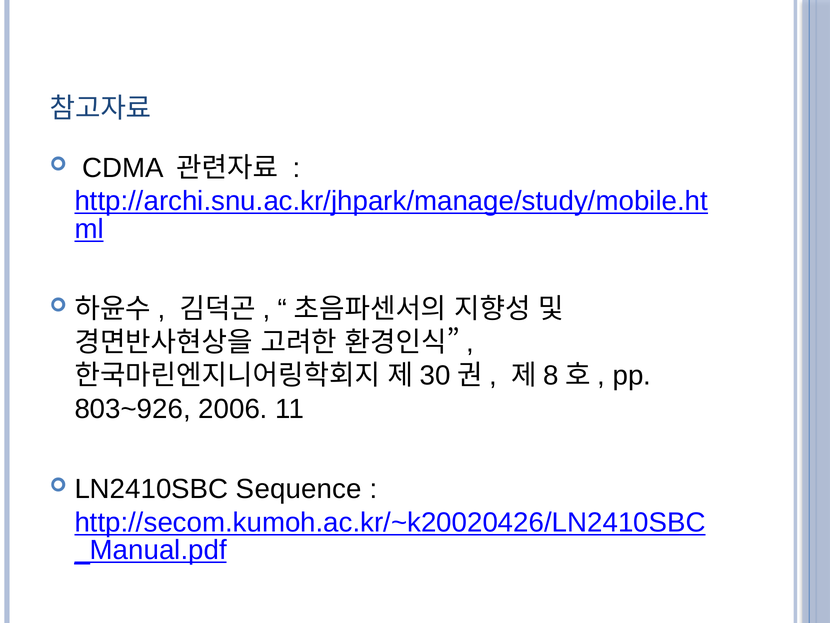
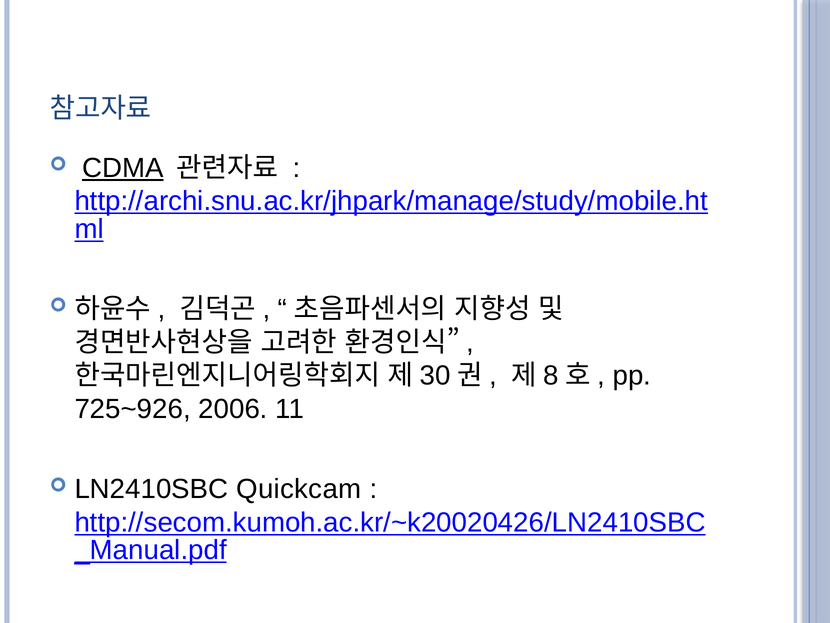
CDMA underline: none -> present
803~926: 803~926 -> 725~926
Sequence: Sequence -> Quickcam
